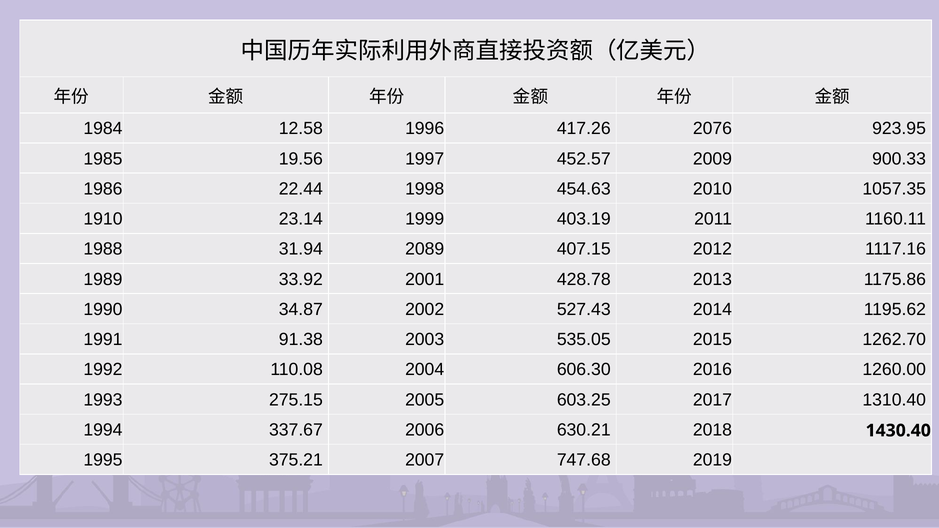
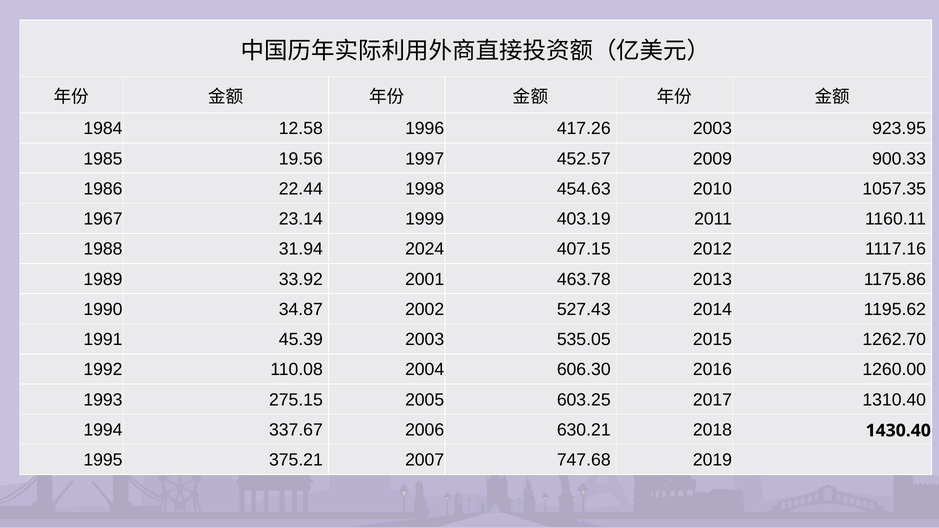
417.26 2076: 2076 -> 2003
1910: 1910 -> 1967
2089: 2089 -> 2024
428.78: 428.78 -> 463.78
91.38: 91.38 -> 45.39
